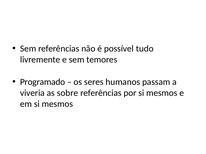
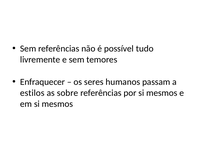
Programado: Programado -> Enfraquecer
viveria: viveria -> estilos
